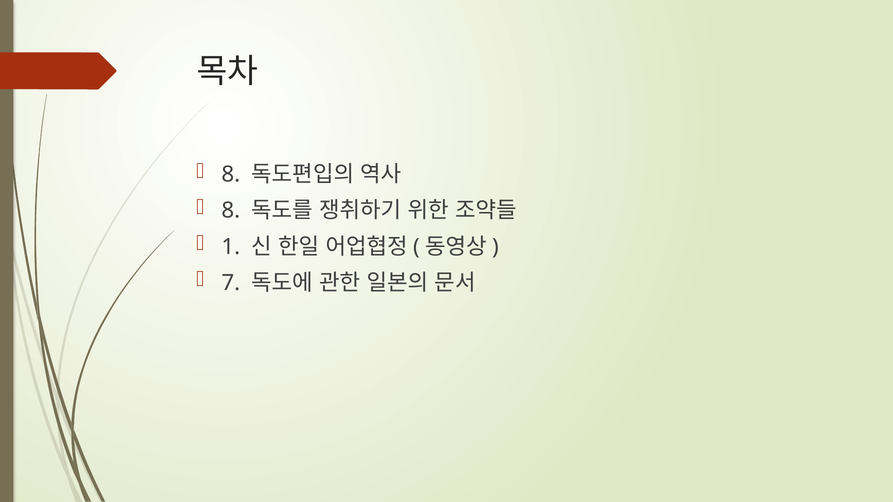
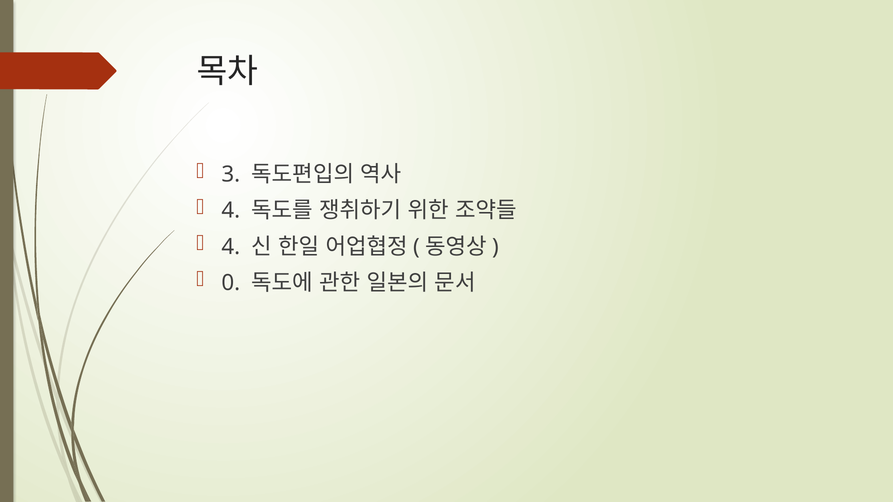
8 at (231, 175): 8 -> 3
8 at (231, 211): 8 -> 4
1 at (231, 247): 1 -> 4
7: 7 -> 0
